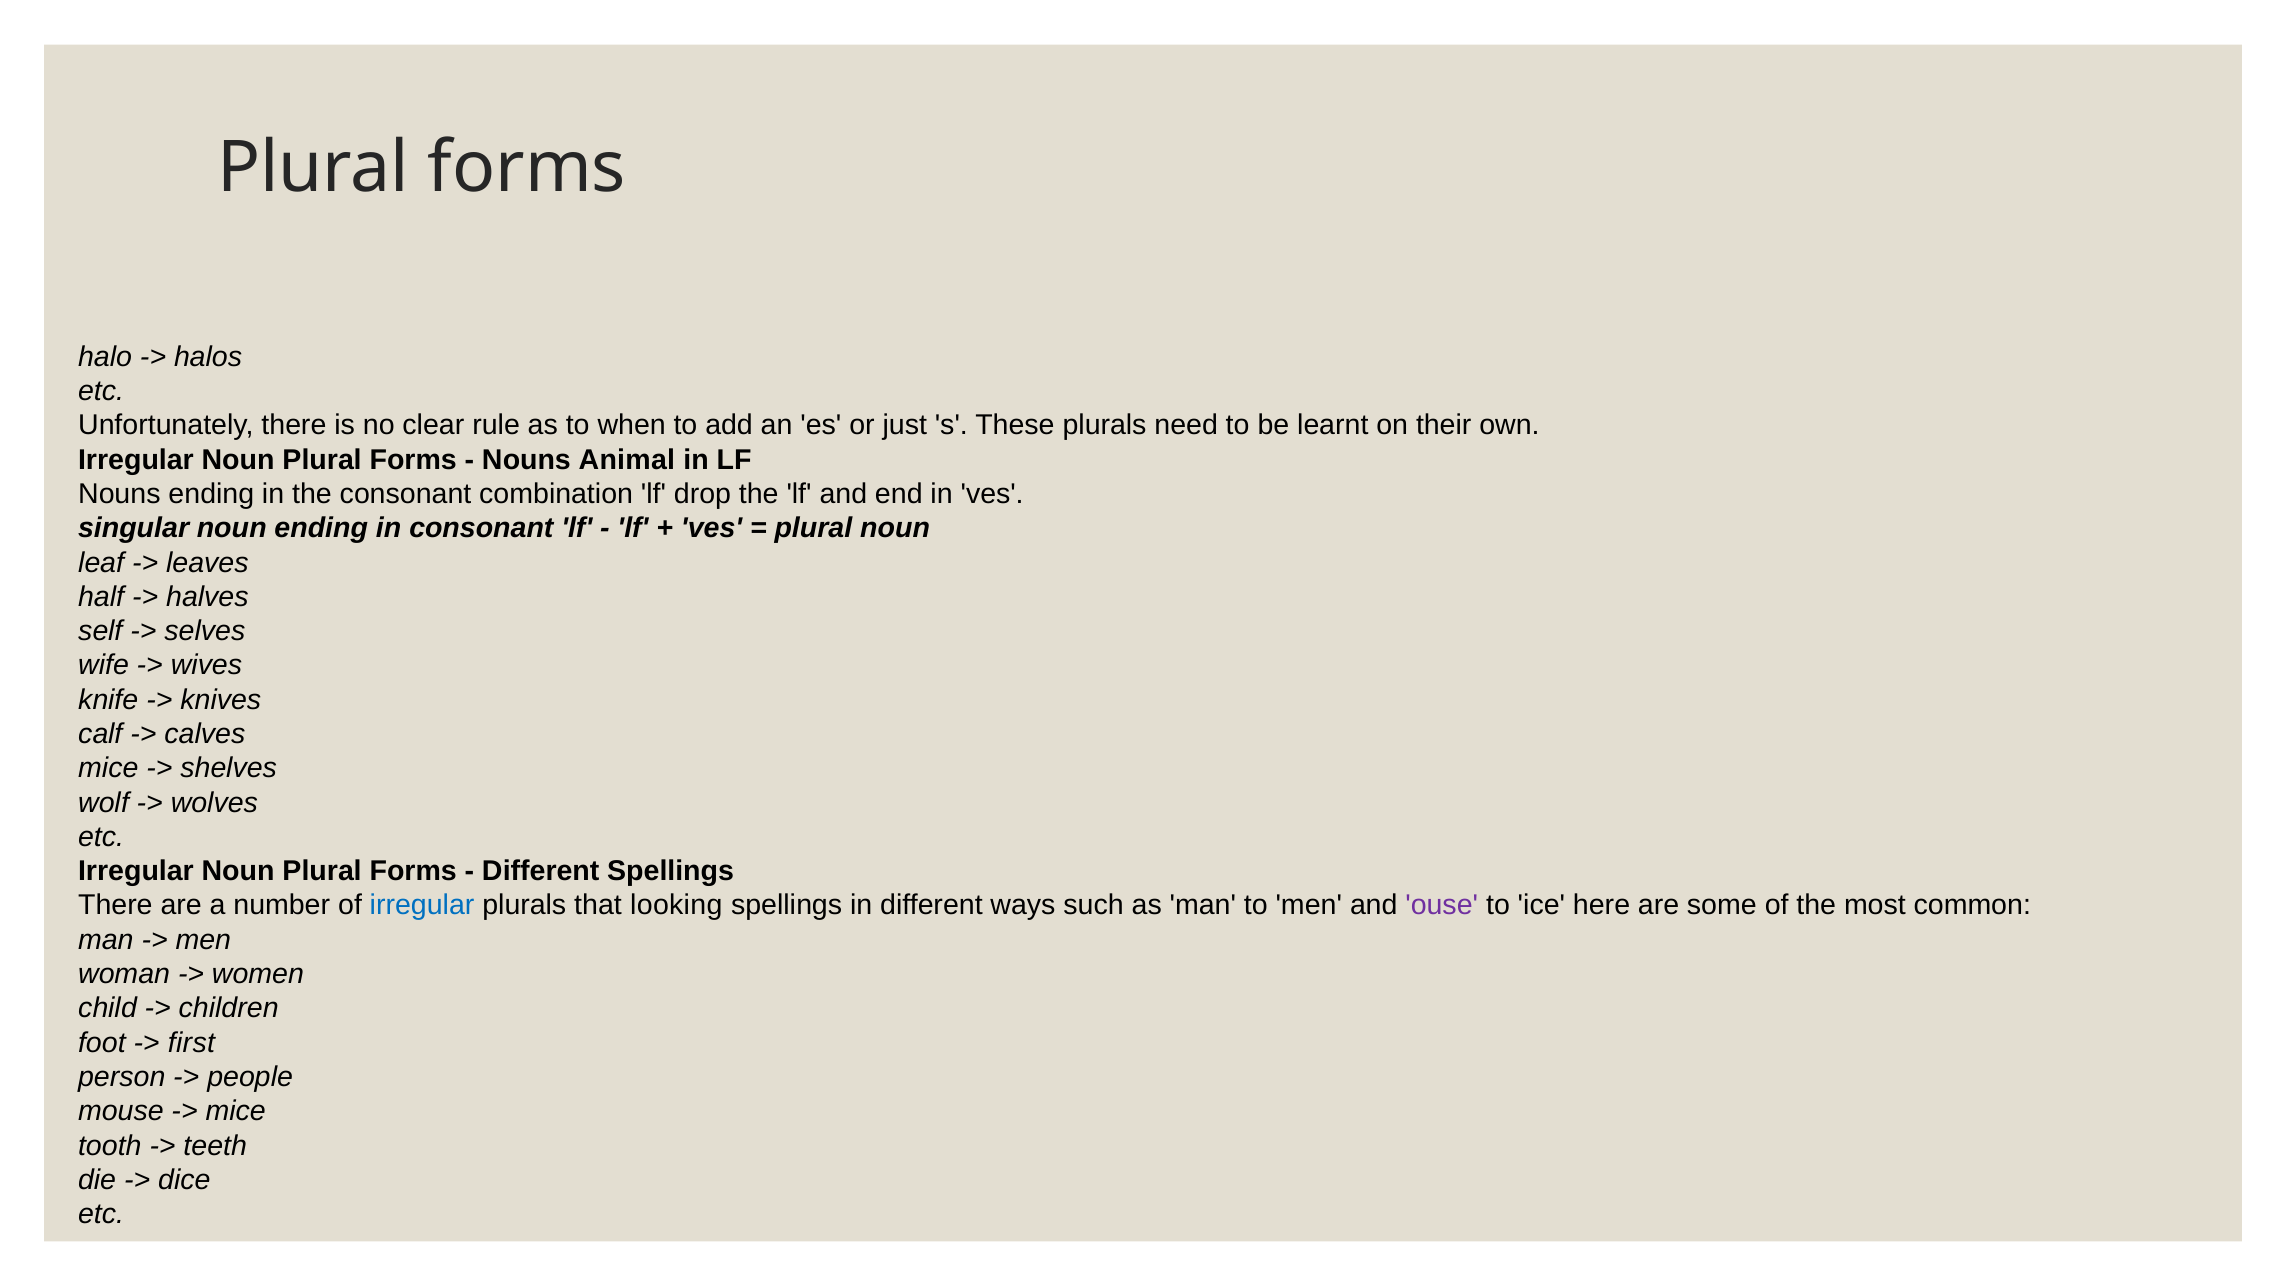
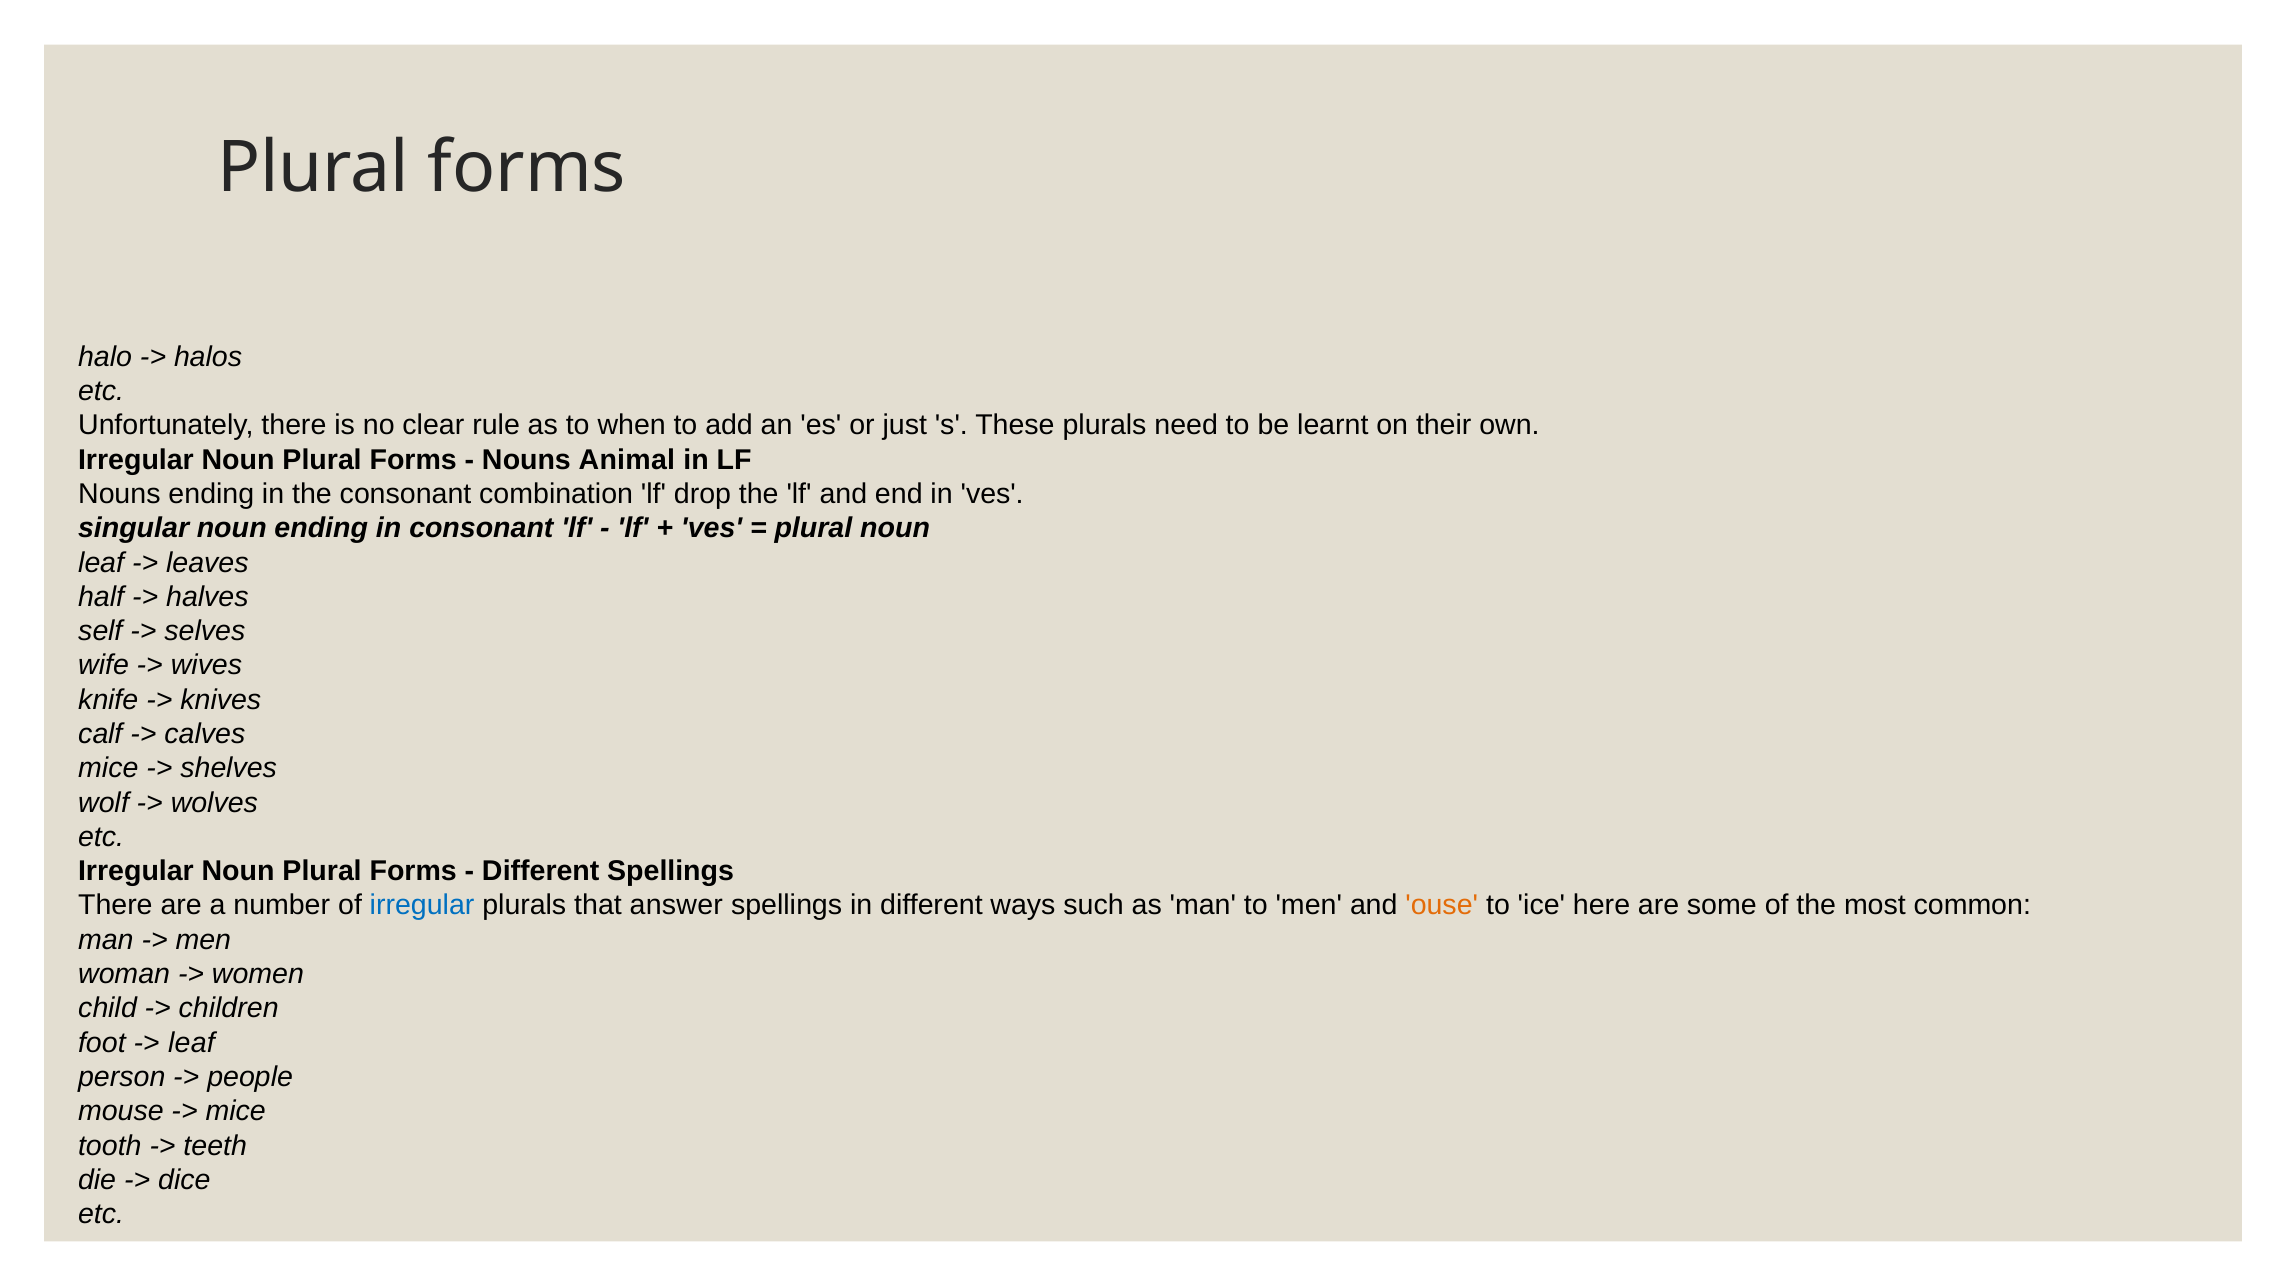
looking: looking -> answer
ouse colour: purple -> orange
first at (191, 1043): first -> leaf
